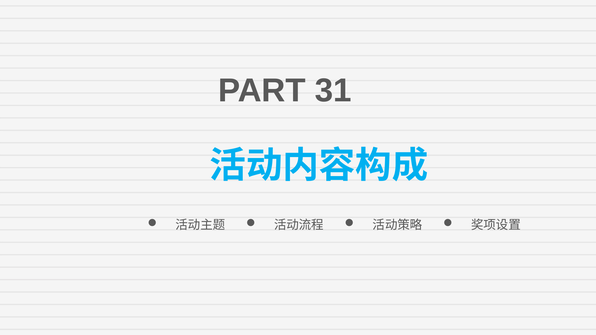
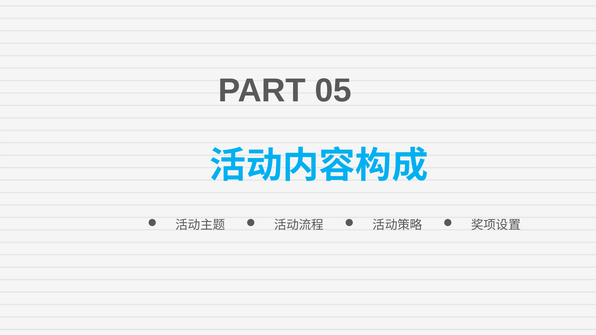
31: 31 -> 05
